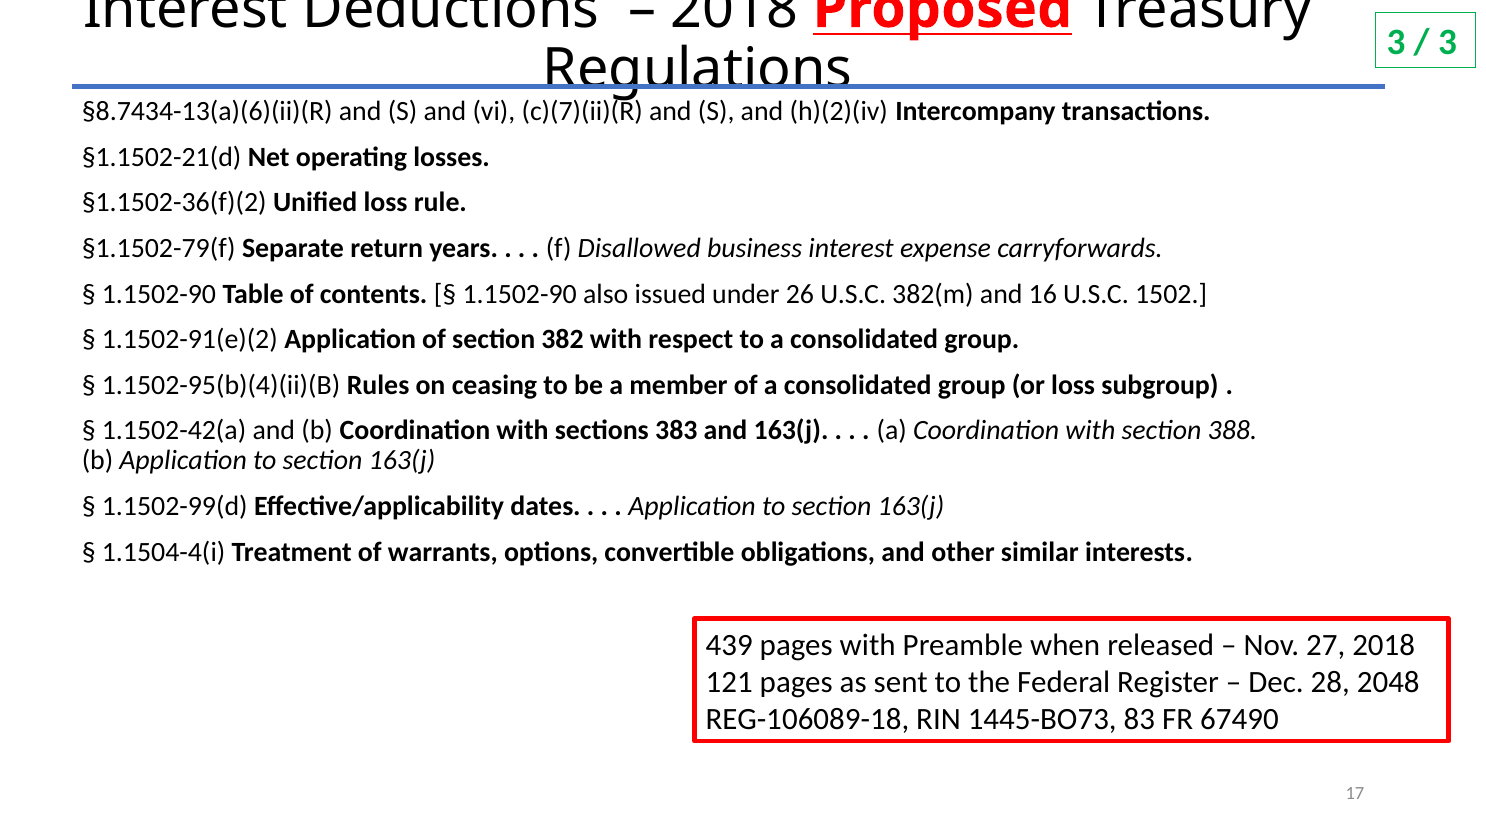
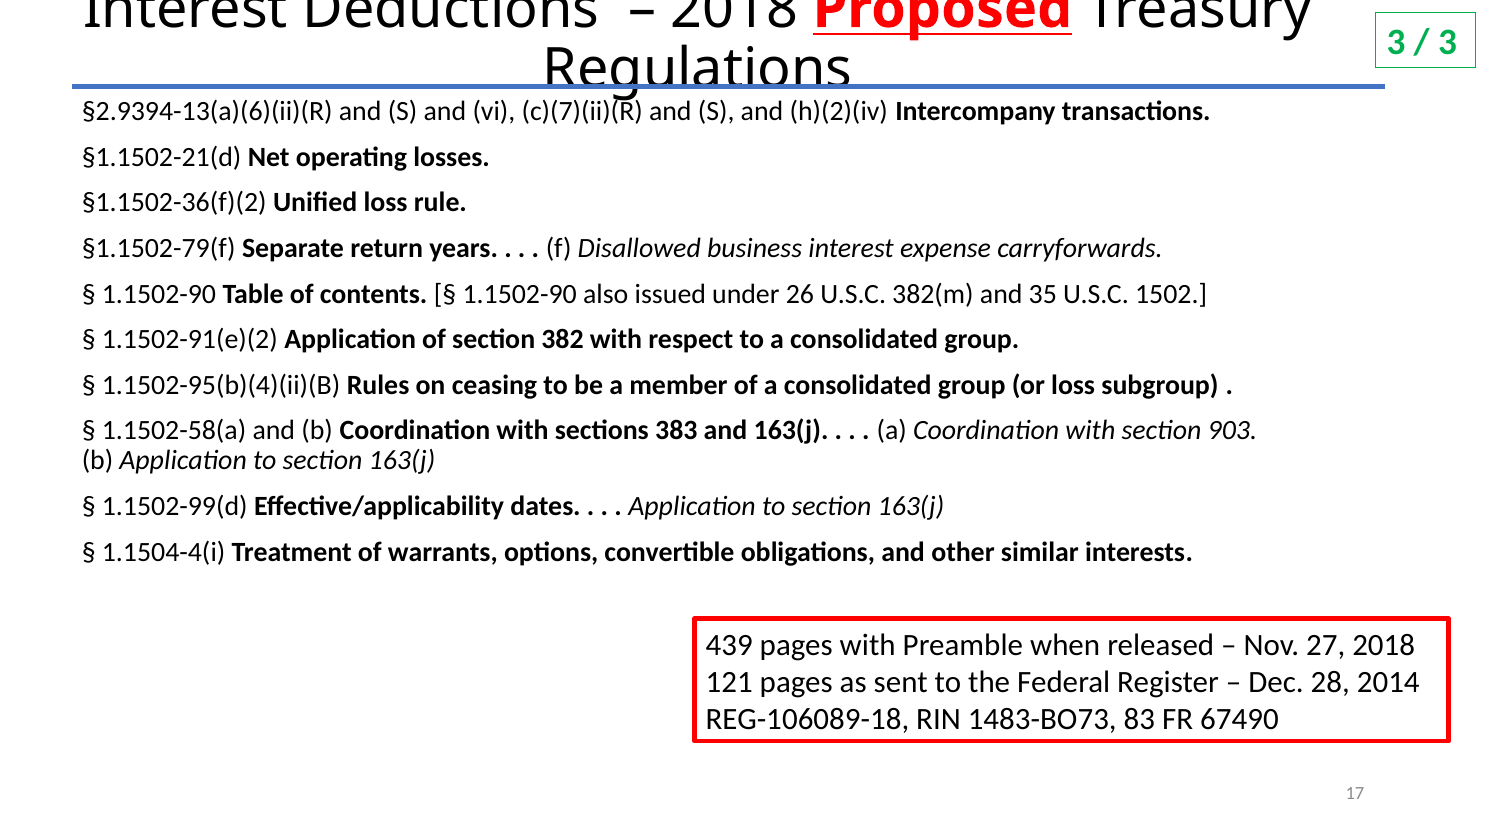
§8.7434-13(a)(6)(ii)(R: §8.7434-13(a)(6)(ii)(R -> §2.9394-13(a)(6)(ii)(R
16: 16 -> 35
1.1502-42(a: 1.1502-42(a -> 1.1502-58(a
388: 388 -> 903
2048: 2048 -> 2014
1445-BO73: 1445-BO73 -> 1483-BO73
